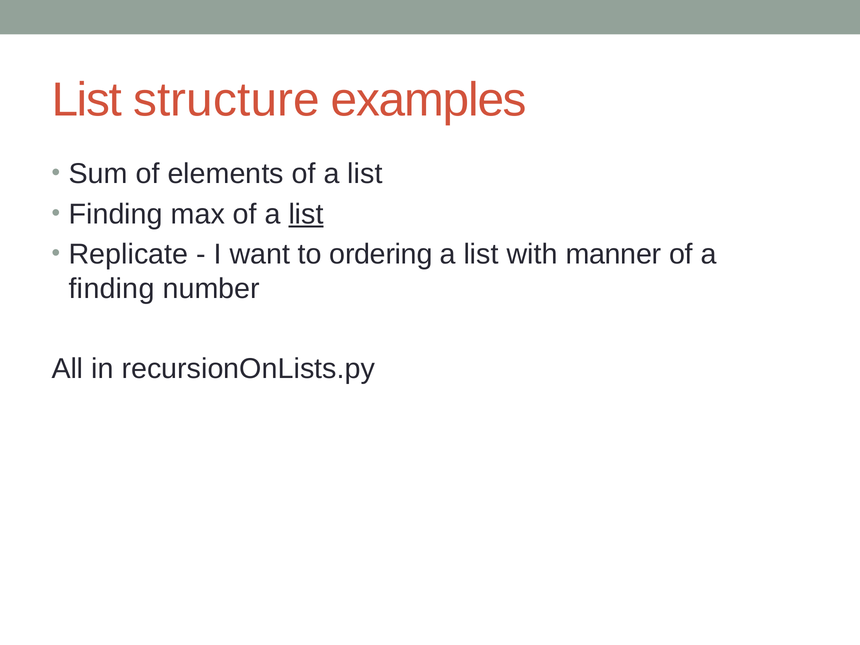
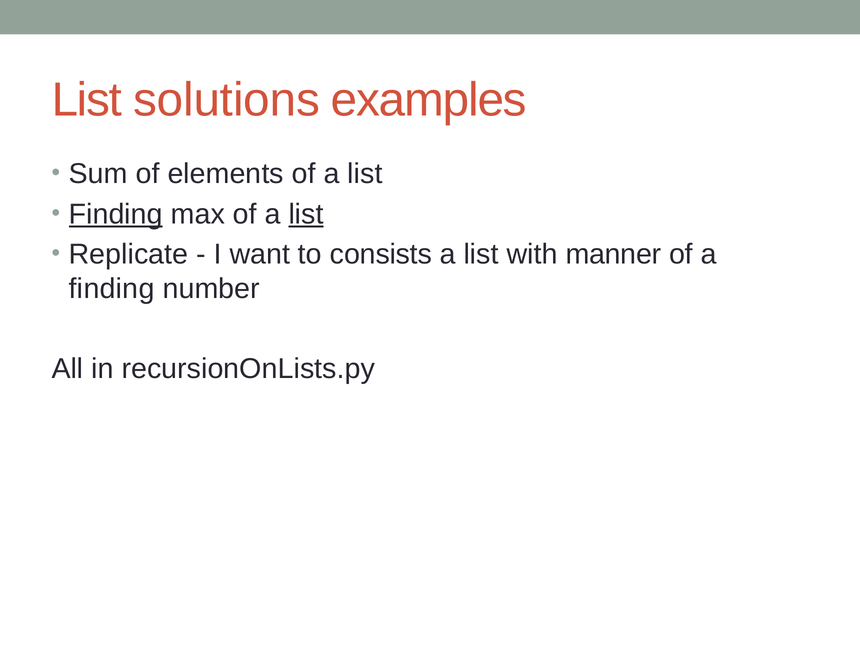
structure: structure -> solutions
Finding at (116, 214) underline: none -> present
ordering: ordering -> consists
